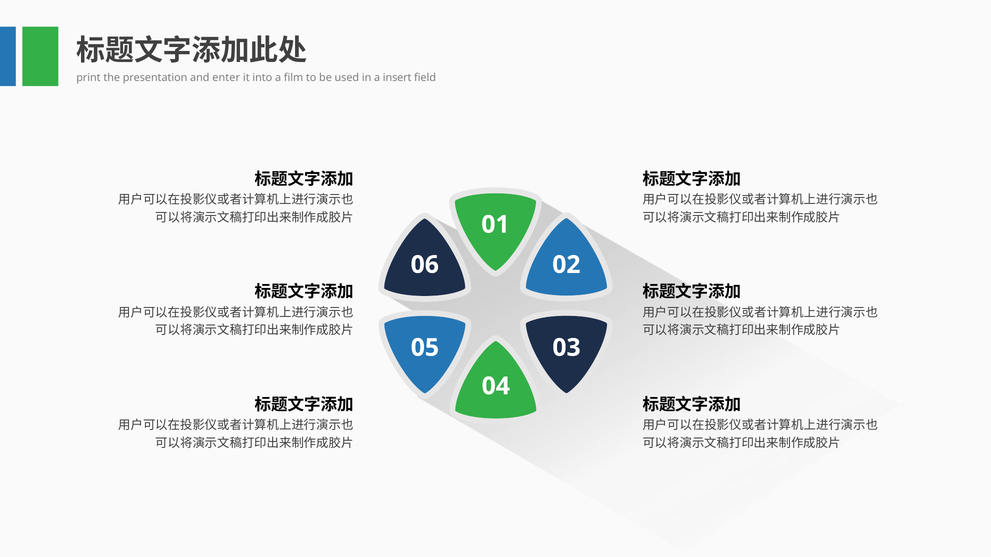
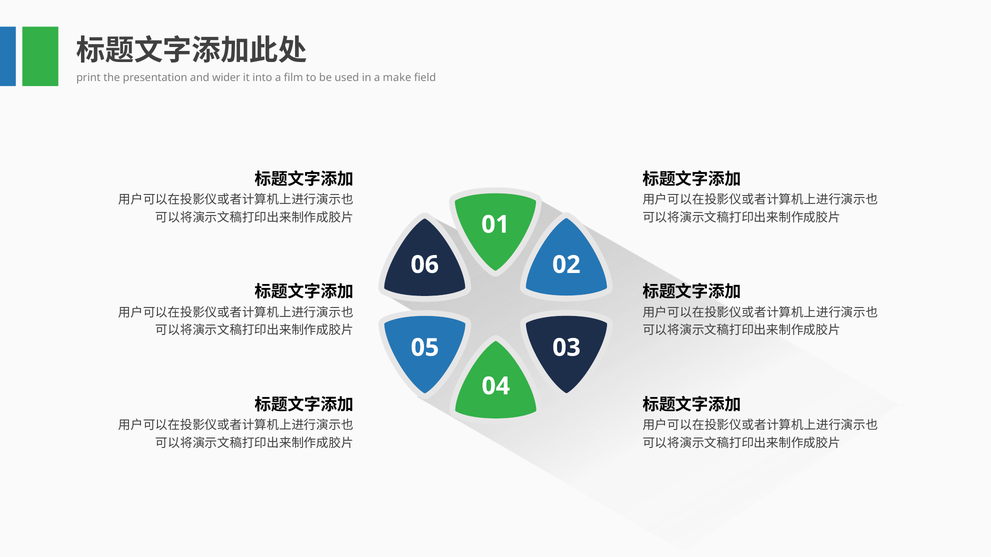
enter: enter -> wider
insert: insert -> make
